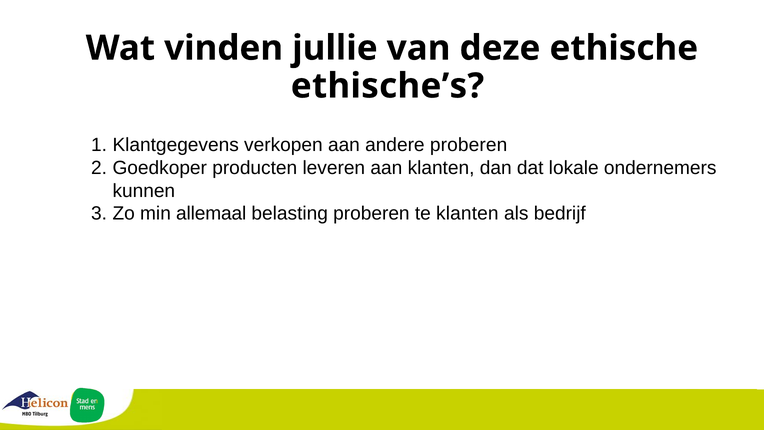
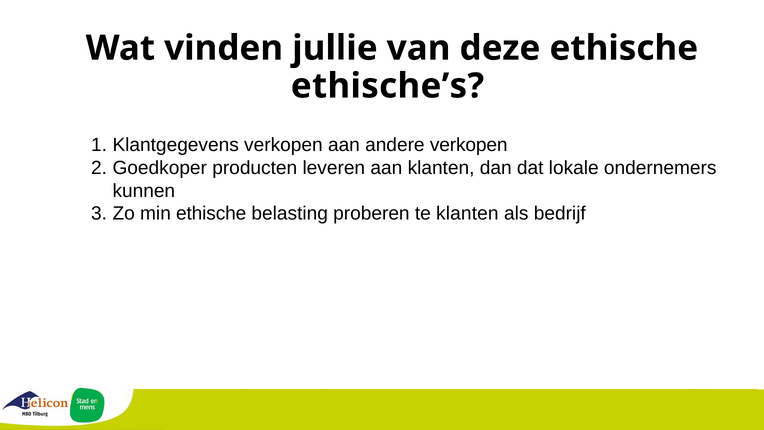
andere proberen: proberen -> verkopen
min allemaal: allemaal -> ethische
